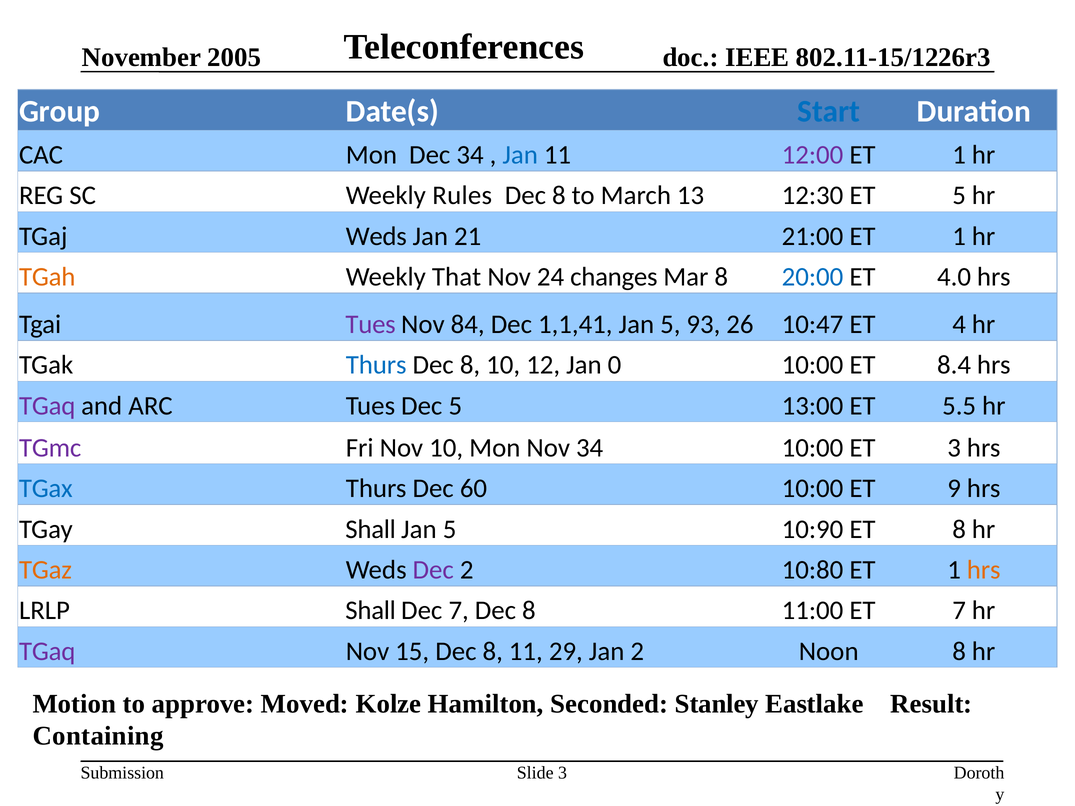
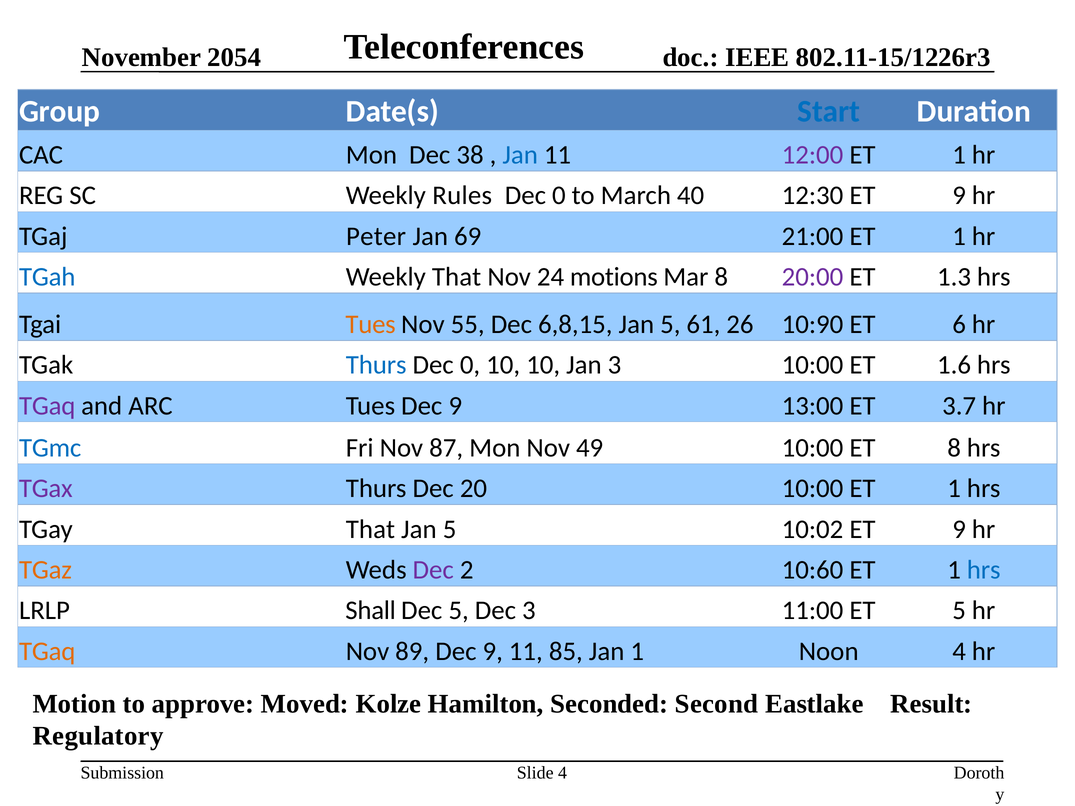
2005: 2005 -> 2054
Dec 34: 34 -> 38
8 at (559, 196): 8 -> 0
13: 13 -> 40
12:30 ET 5: 5 -> 9
TGaj Weds: Weds -> Peter
21: 21 -> 69
TGah colour: orange -> blue
changes: changes -> motions
20:00 colour: blue -> purple
4.0: 4.0 -> 1.3
Tues at (371, 324) colour: purple -> orange
84: 84 -> 55
1,1,41: 1,1,41 -> 6,8,15
93: 93 -> 61
10:47: 10:47 -> 10:90
4: 4 -> 6
8 at (470, 365): 8 -> 0
10 12: 12 -> 10
Jan 0: 0 -> 3
8.4: 8.4 -> 1.6
Tues Dec 5: 5 -> 9
5.5: 5.5 -> 3.7
TGmc colour: purple -> blue
Nov 10: 10 -> 87
Nov 34: 34 -> 49
ET 3: 3 -> 8
TGax colour: blue -> purple
60: 60 -> 20
10:00 ET 9: 9 -> 1
TGay Shall: Shall -> That
10:90: 10:90 -> 10:02
8 at (959, 529): 8 -> 9
10:80: 10:80 -> 10:60
hrs at (984, 570) colour: orange -> blue
Dec 7: 7 -> 5
8 at (529, 611): 8 -> 3
ET 7: 7 -> 5
TGaq at (47, 652) colour: purple -> orange
15: 15 -> 89
8 at (493, 652): 8 -> 9
29: 29 -> 85
Jan 2: 2 -> 1
Noon 8: 8 -> 4
Seconded Stanley: Stanley -> Second
Containing: Containing -> Regulatory
Slide 3: 3 -> 4
